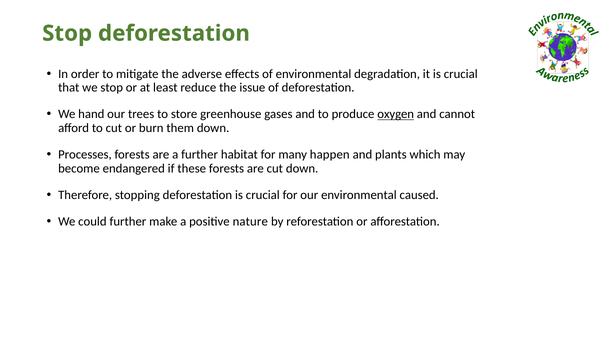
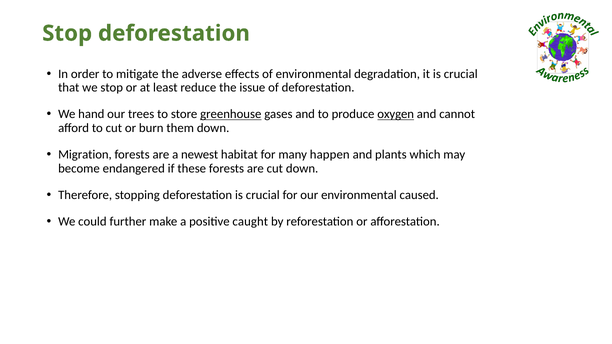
greenhouse underline: none -> present
Processes: Processes -> Migration
a further: further -> newest
nature: nature -> caught
